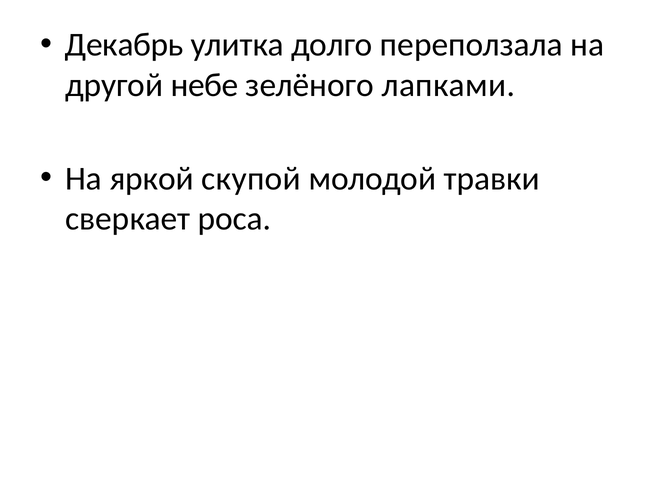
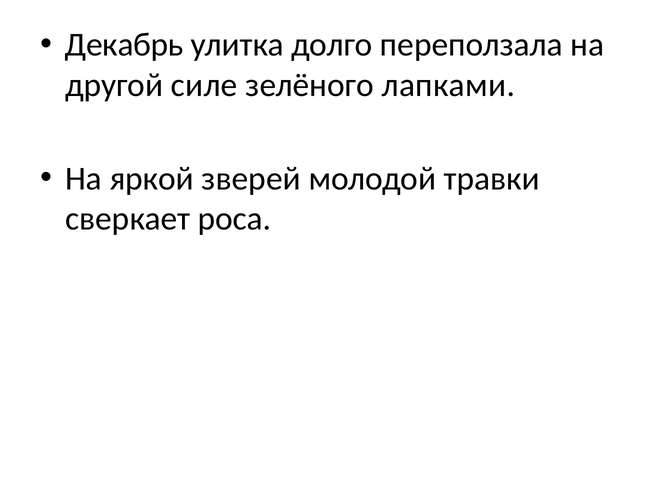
небе: небе -> силе
скупой: скупой -> зверей
